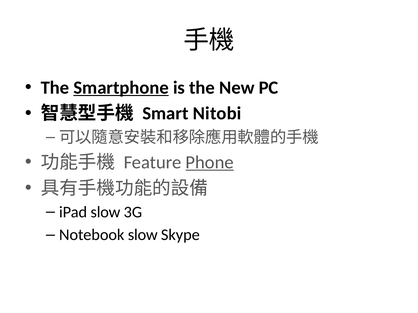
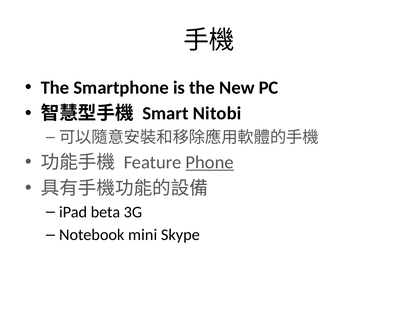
Smartphone underline: present -> none
iPad slow: slow -> beta
Notebook slow: slow -> mini
